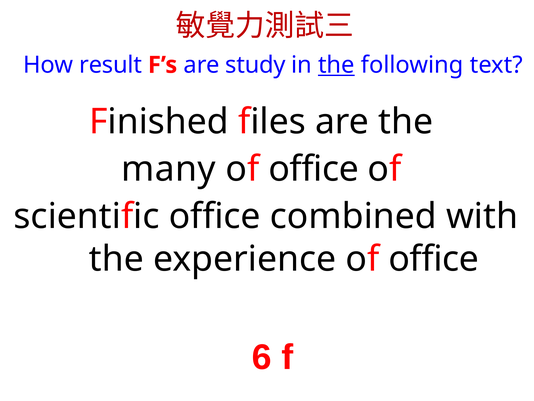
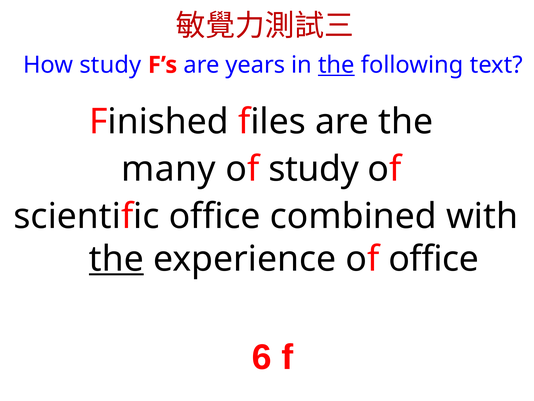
How result: result -> study
study: study -> years
office at (314, 169): office -> study
the at (116, 259) underline: none -> present
